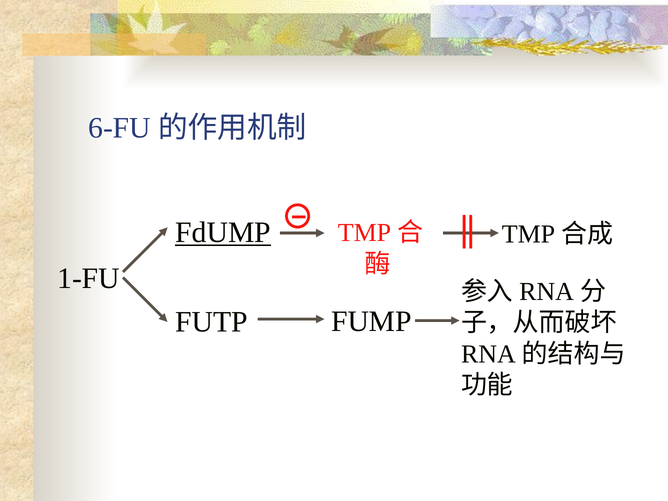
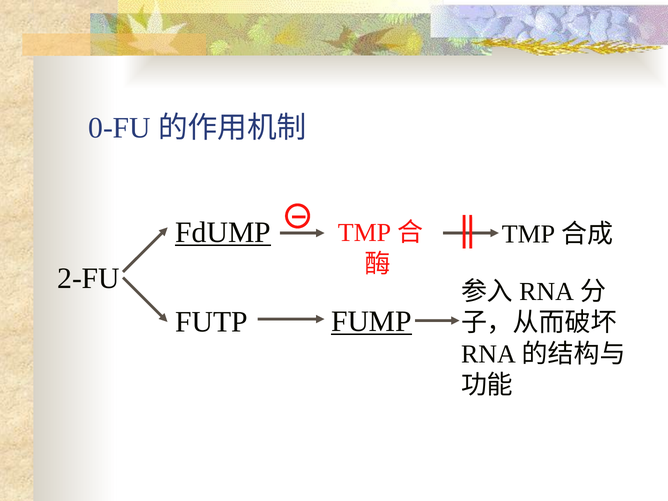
6-FU: 6-FU -> 0-FU
1-FU: 1-FU -> 2-FU
FUMP underline: none -> present
